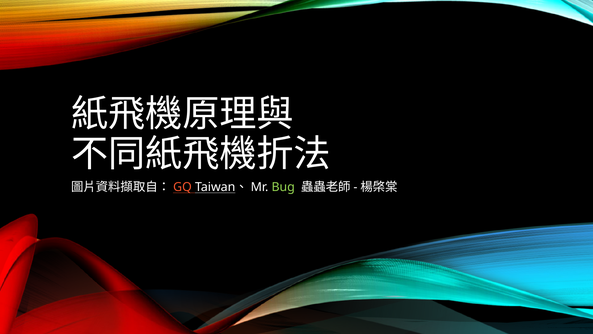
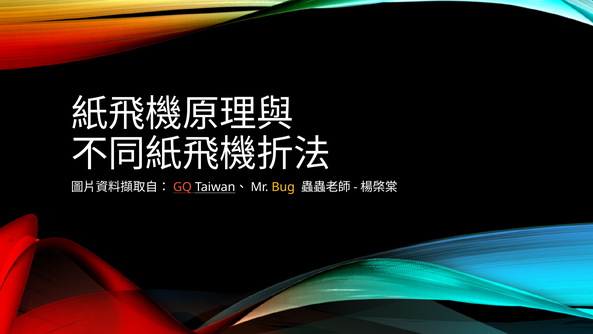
Bug colour: light green -> yellow
